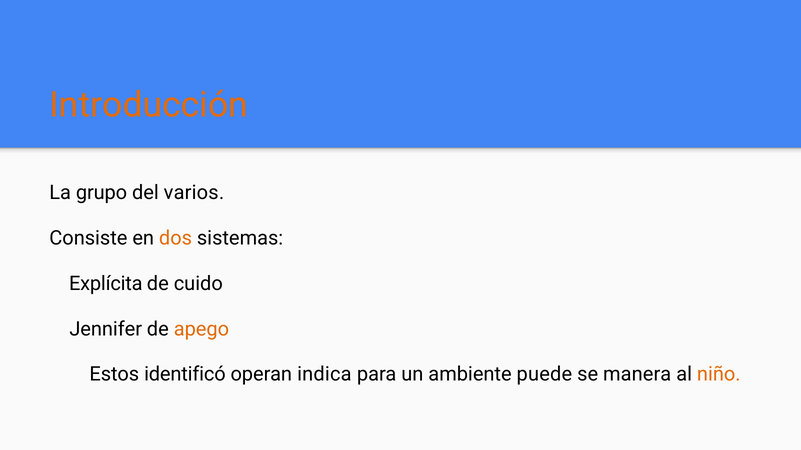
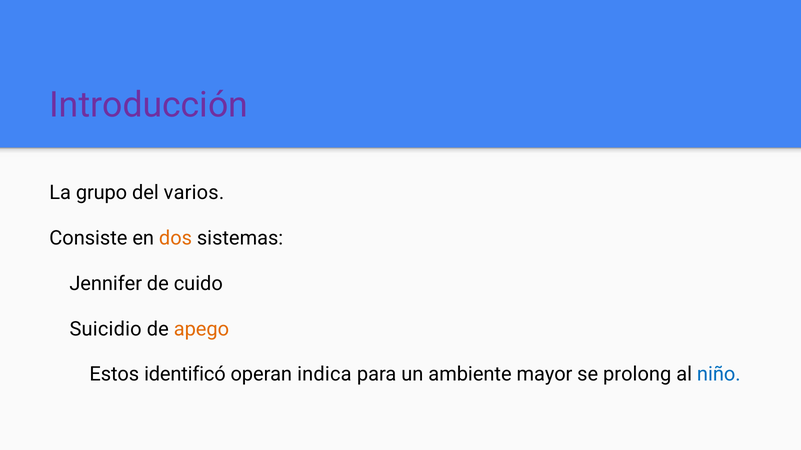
Introducción colour: orange -> purple
Explícita: Explícita -> Jennifer
Jennifer: Jennifer -> Suicidio
puede: puede -> mayor
manera: manera -> prolong
niño colour: orange -> blue
